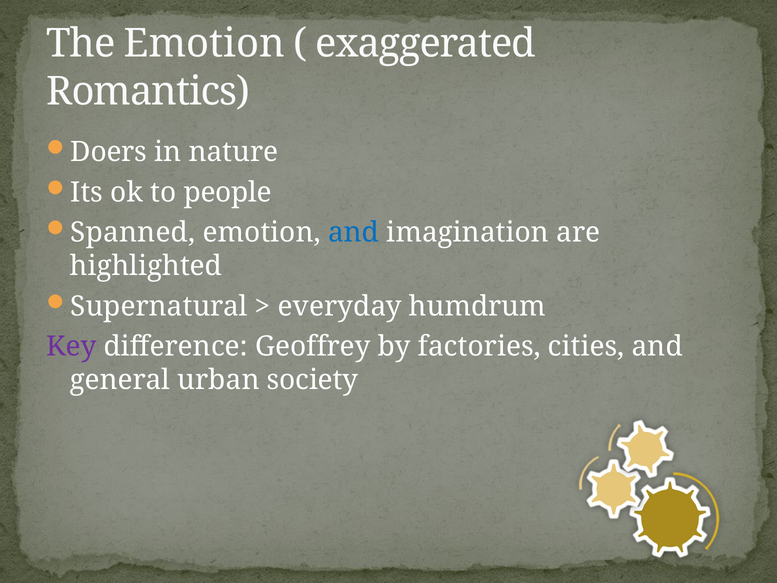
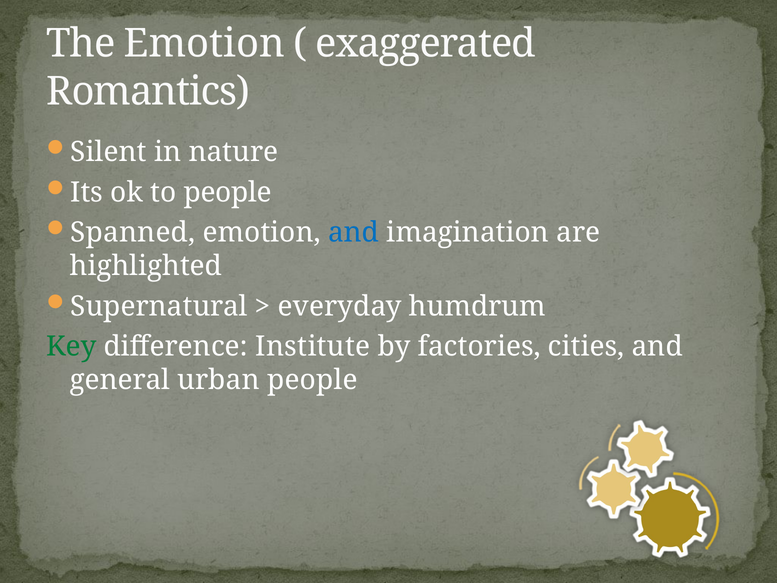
Doers: Doers -> Silent
Key colour: purple -> green
Geoffrey: Geoffrey -> Institute
urban society: society -> people
